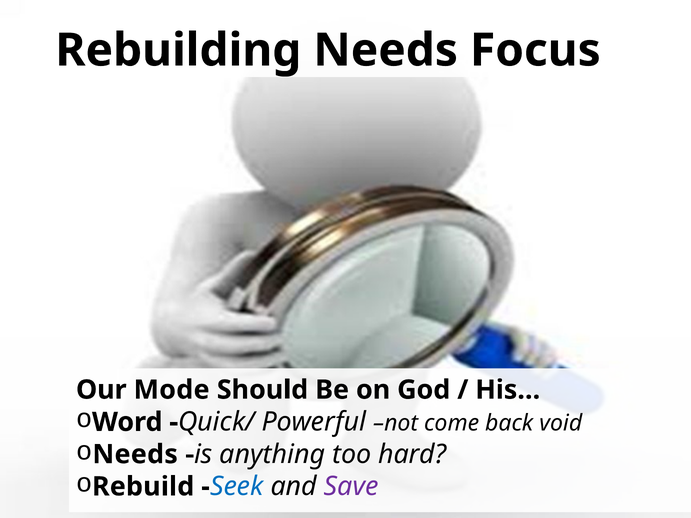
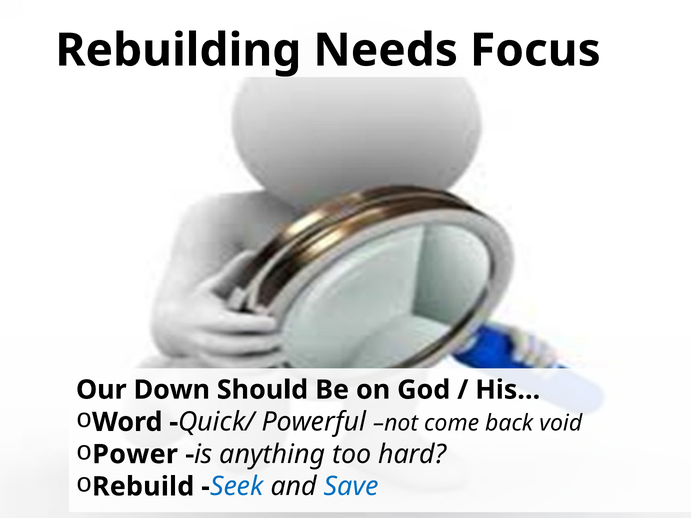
Mode: Mode -> Down
Needs at (135, 455): Needs -> Power
Save colour: purple -> blue
